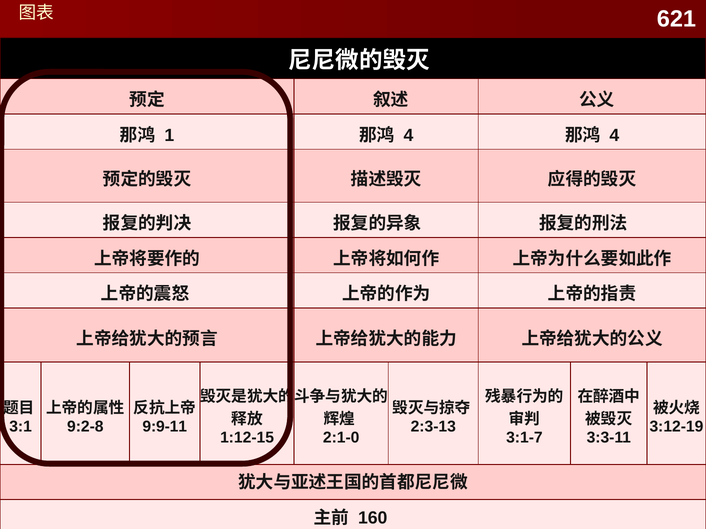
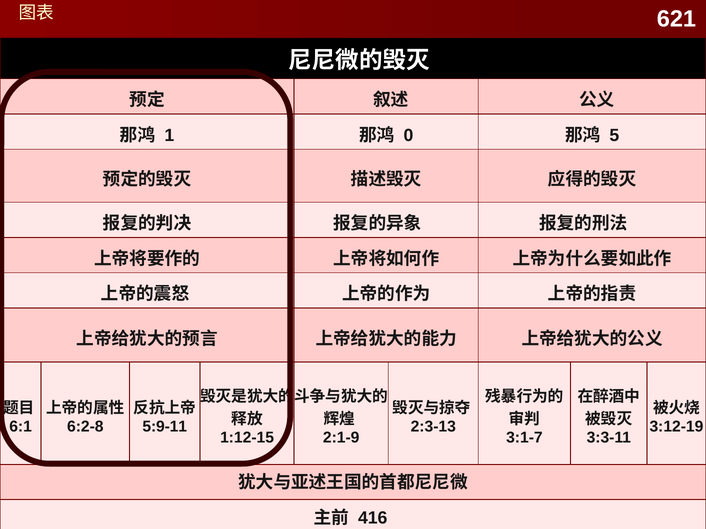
4 at (408, 135): 4 -> 0
4 at (614, 135): 4 -> 5
3:1: 3:1 -> 6:1
9:2-8: 9:2-8 -> 6:2-8
9:9-11: 9:9-11 -> 5:9-11
2:1-0: 2:1-0 -> 2:1-9
160: 160 -> 416
